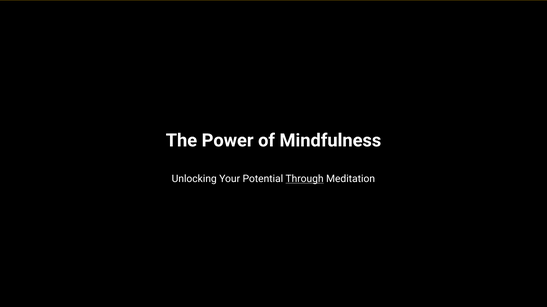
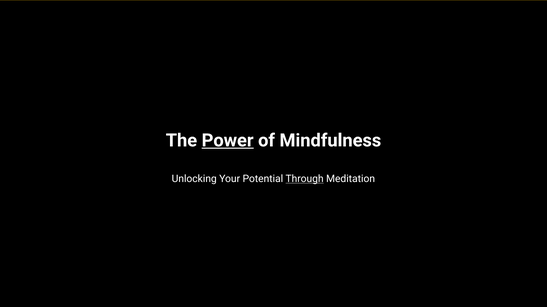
Power underline: none -> present
